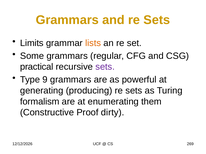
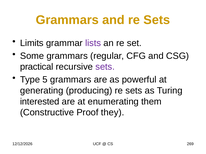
lists colour: orange -> purple
9: 9 -> 5
formalism: formalism -> interested
dirty: dirty -> they
